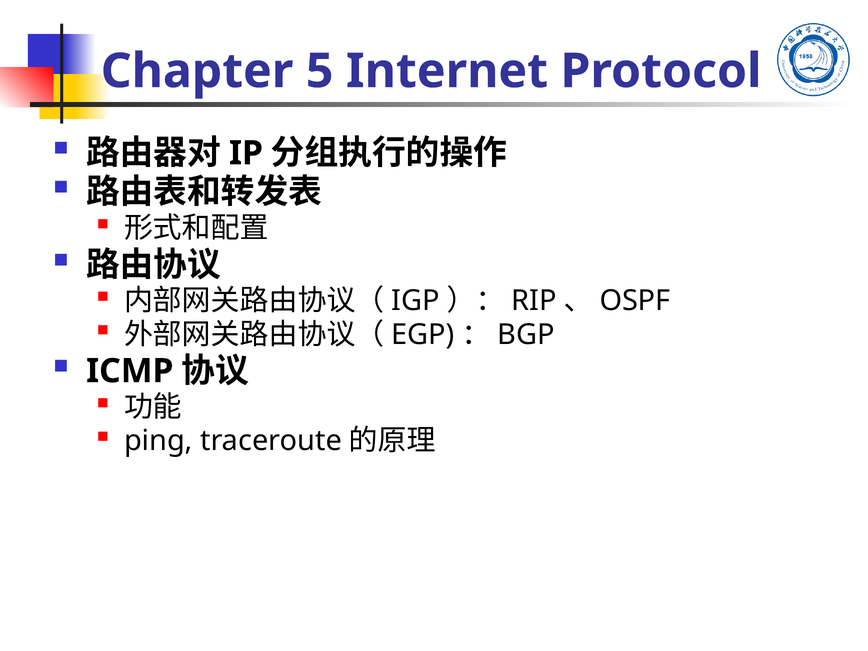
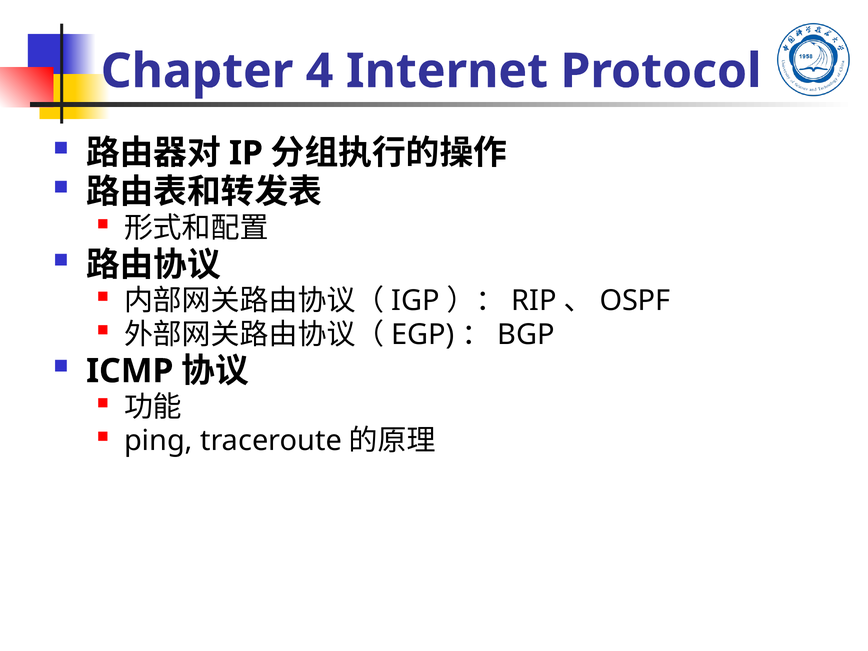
5: 5 -> 4
